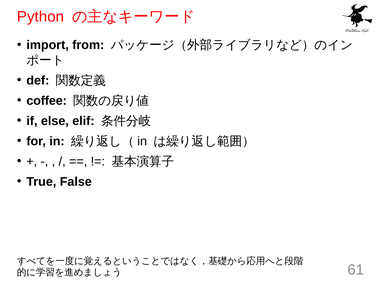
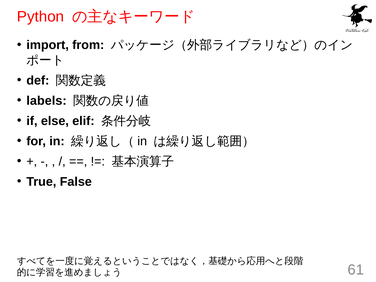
coffee: coffee -> labels
